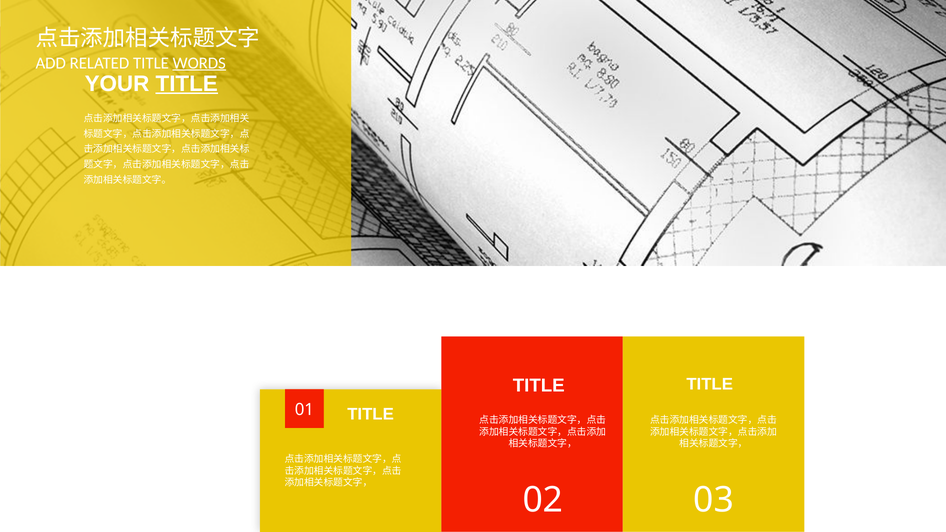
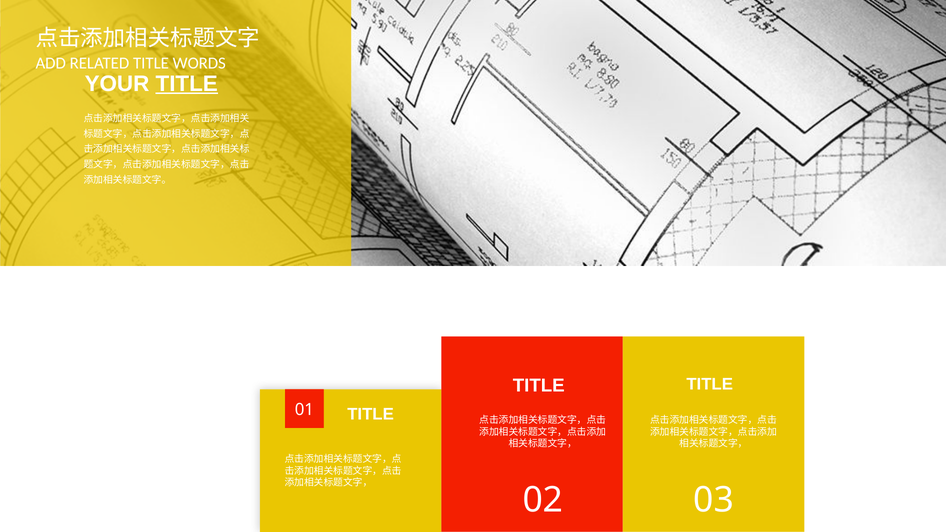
WORDS underline: present -> none
